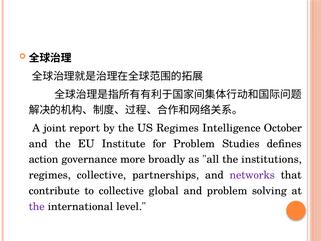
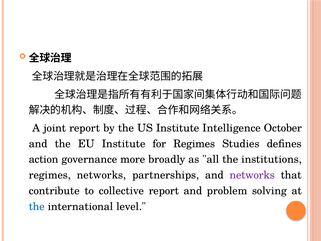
US Regimes: Regimes -> Institute
for Problem: Problem -> Regimes
regimes collective: collective -> networks
collective global: global -> report
the at (37, 206) colour: purple -> blue
